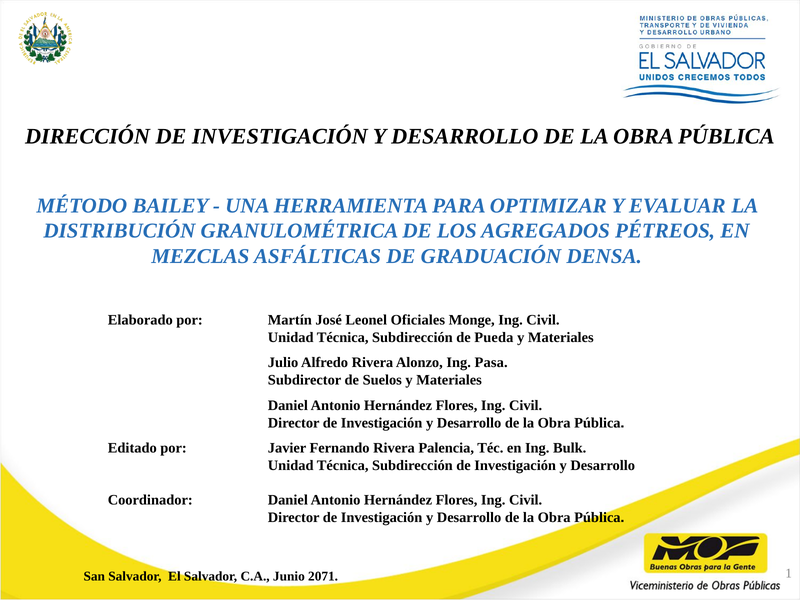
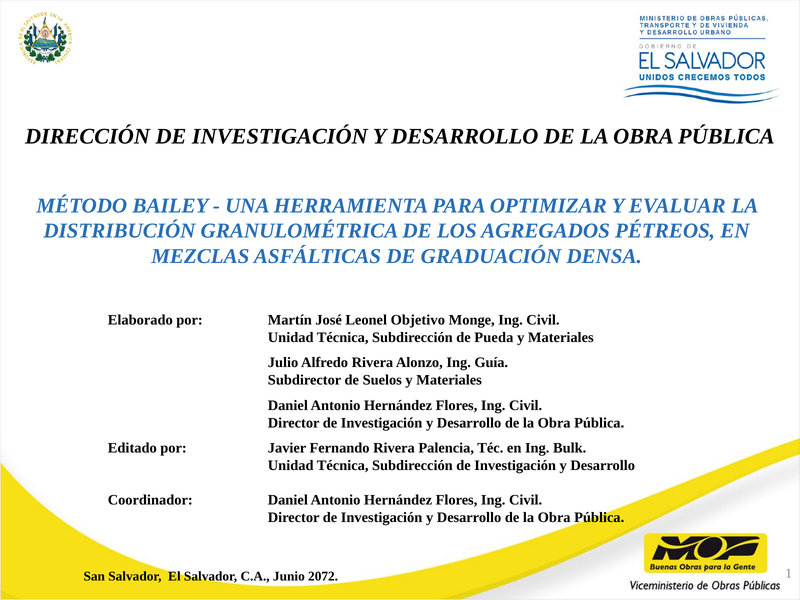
Oficiales: Oficiales -> Objetivo
Pasa: Pasa -> Guía
2071: 2071 -> 2072
